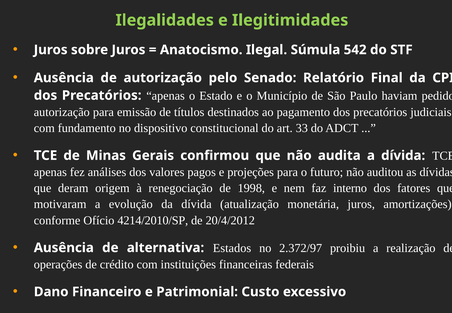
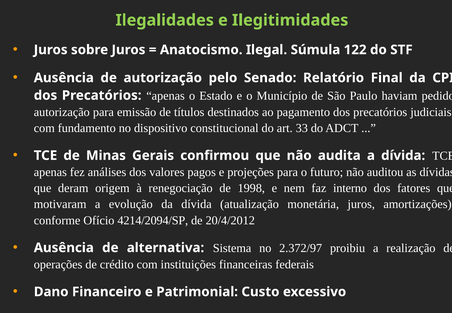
542: 542 -> 122
4214/2010/SP: 4214/2010/SP -> 4214/2094/SP
Estados: Estados -> Sistema
